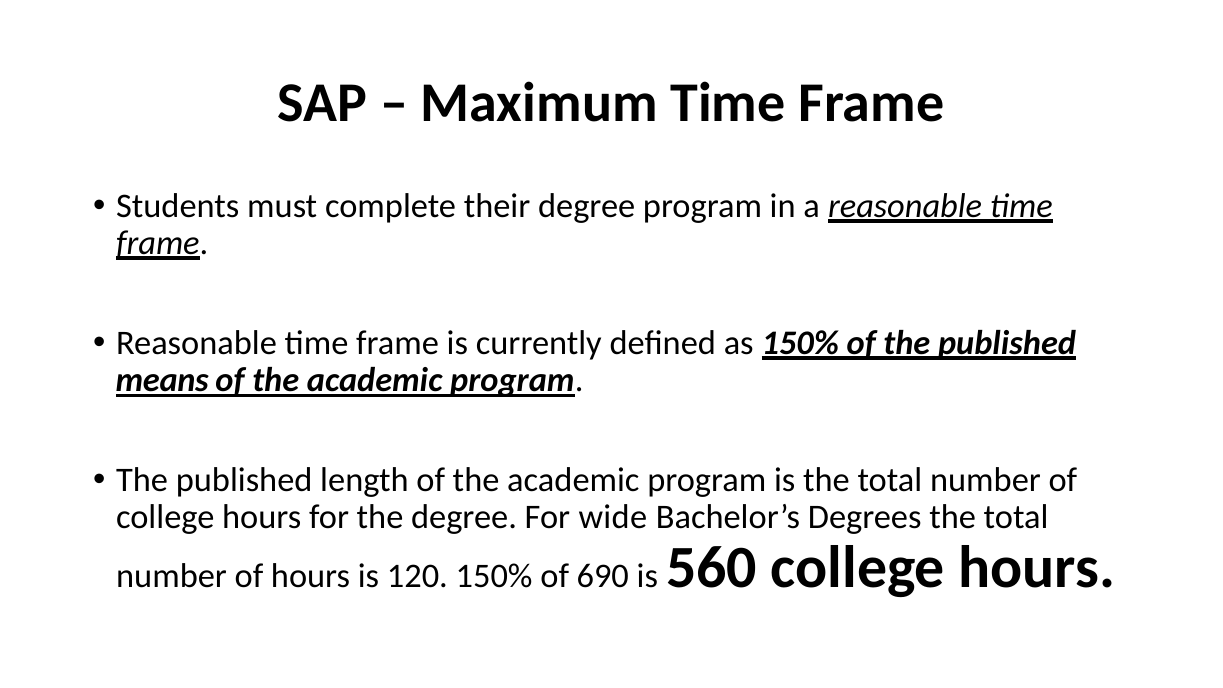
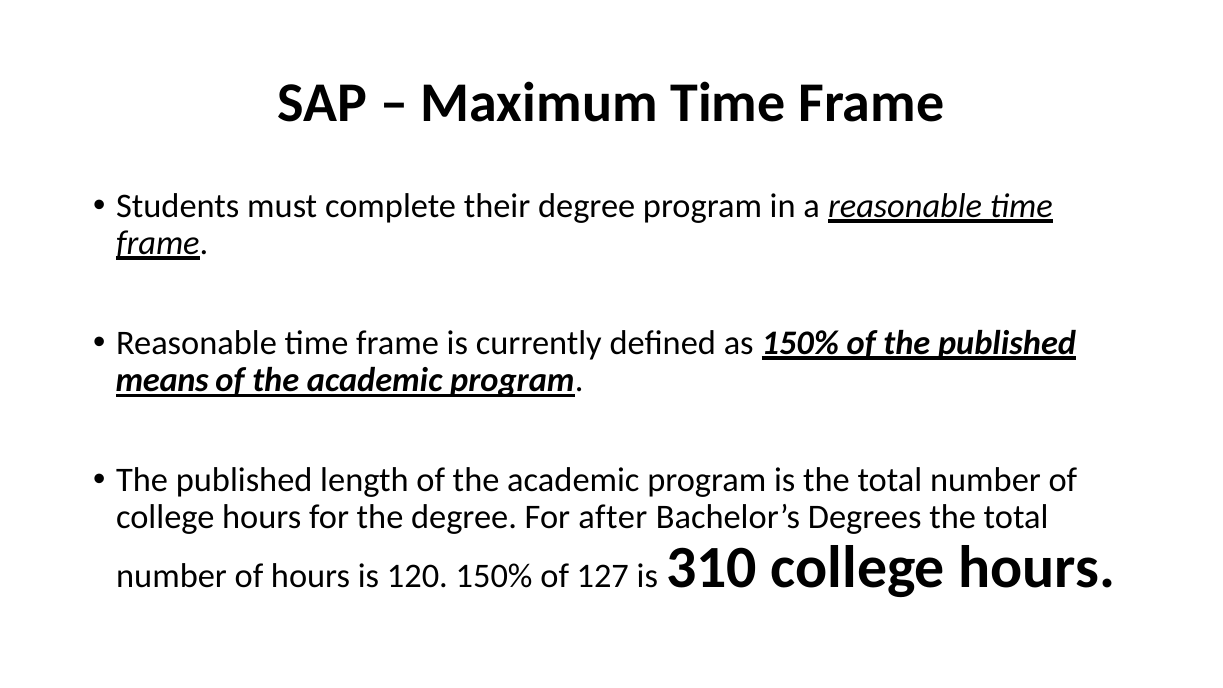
wide: wide -> after
690: 690 -> 127
560: 560 -> 310
